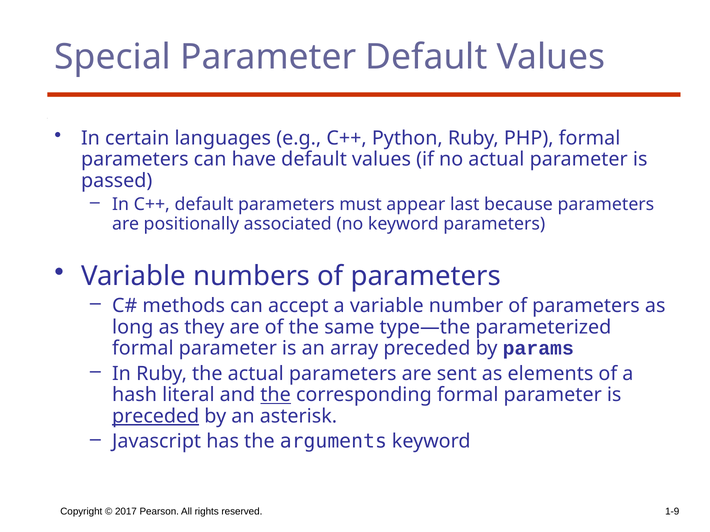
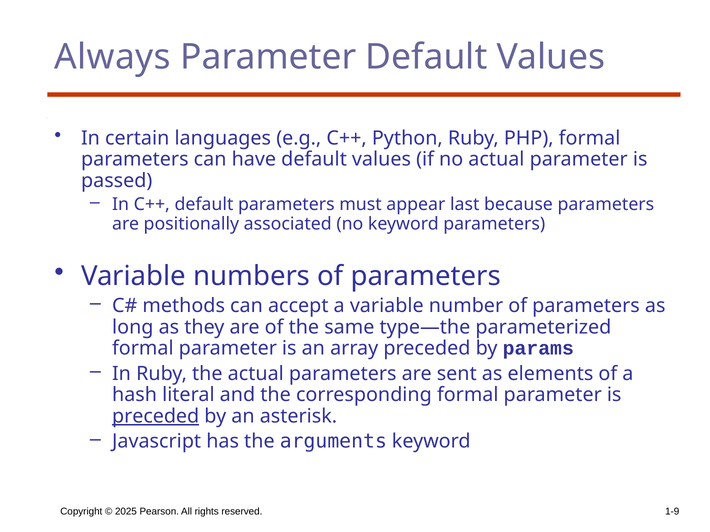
Special: Special -> Always
the at (276, 395) underline: present -> none
2017: 2017 -> 2025
